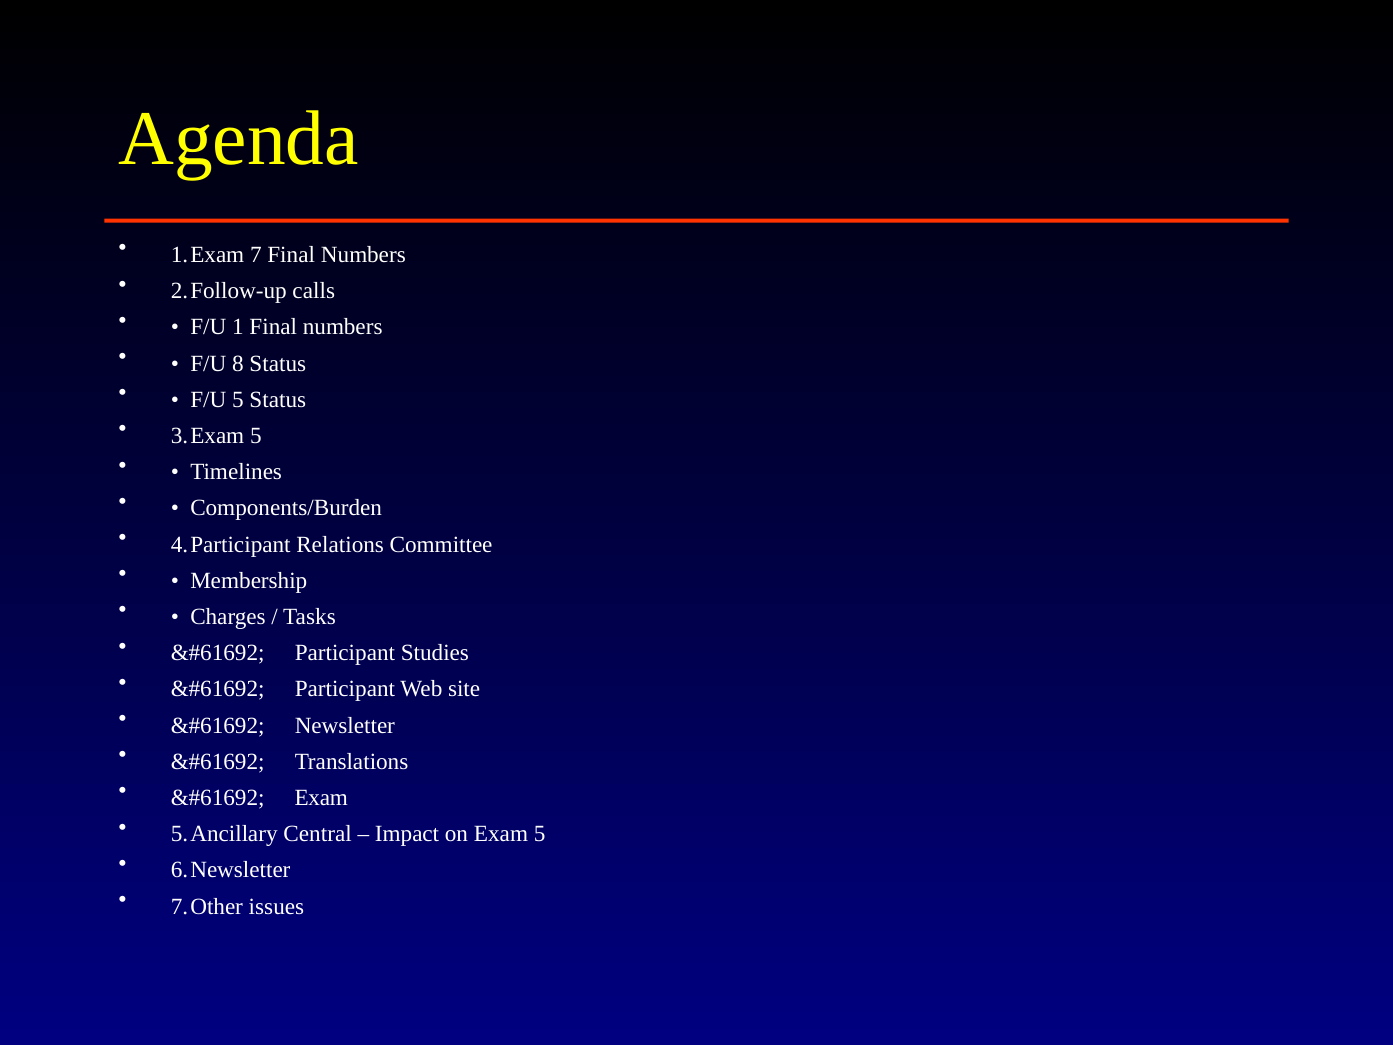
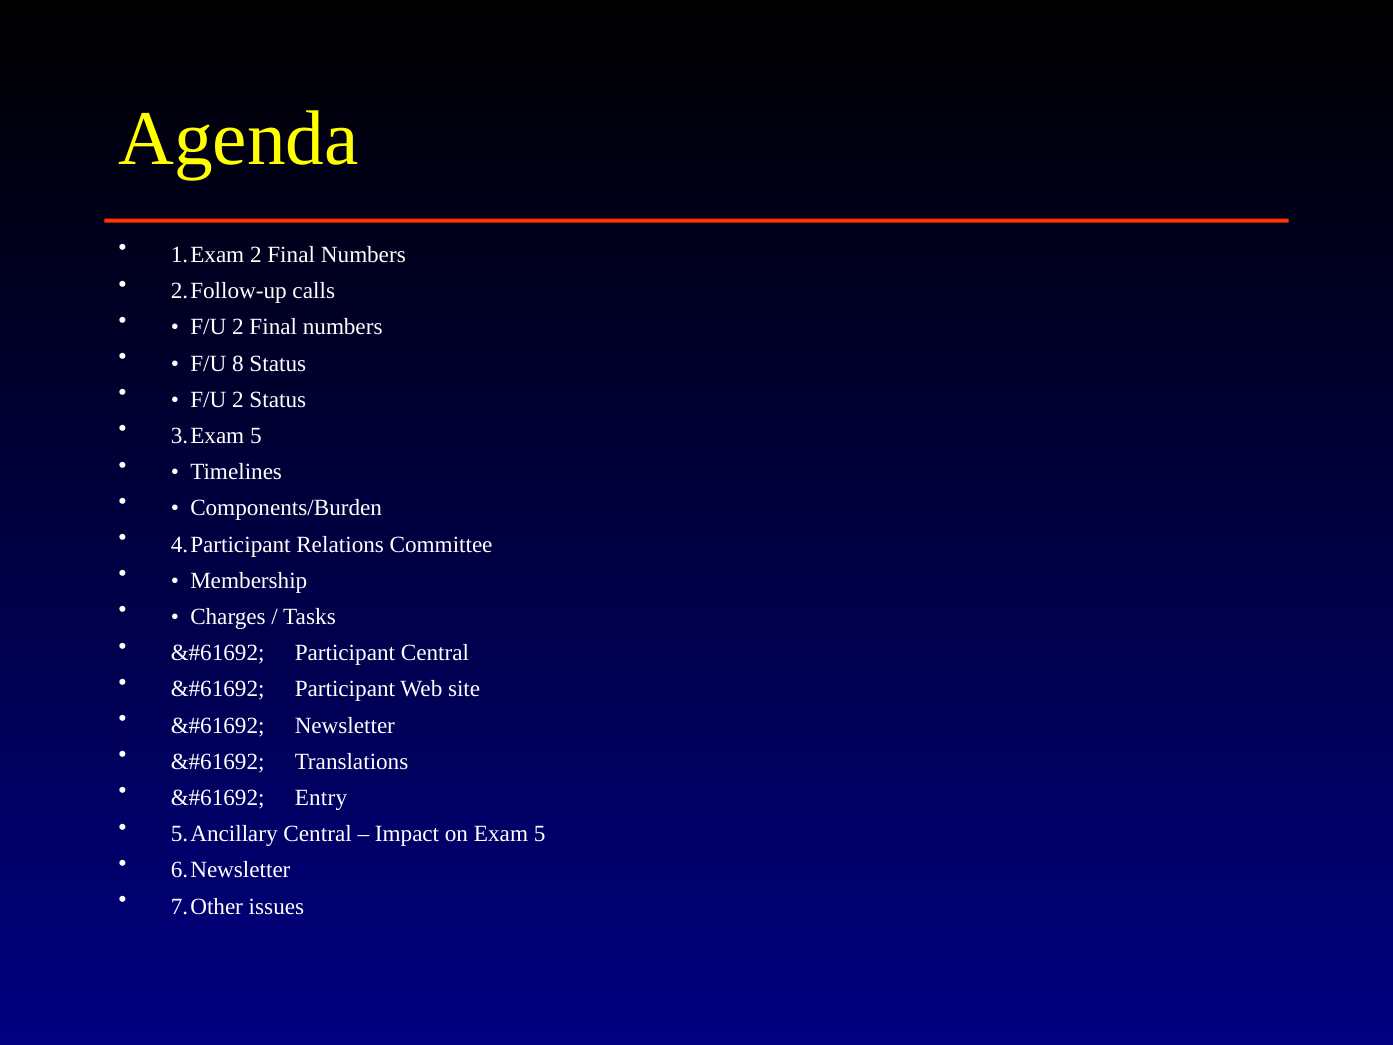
7 at (256, 255): 7 -> 2
1 at (238, 327): 1 -> 2
5 at (238, 399): 5 -> 2
Participant Studies: Studies -> Central
Exam at (321, 798): Exam -> Entry
